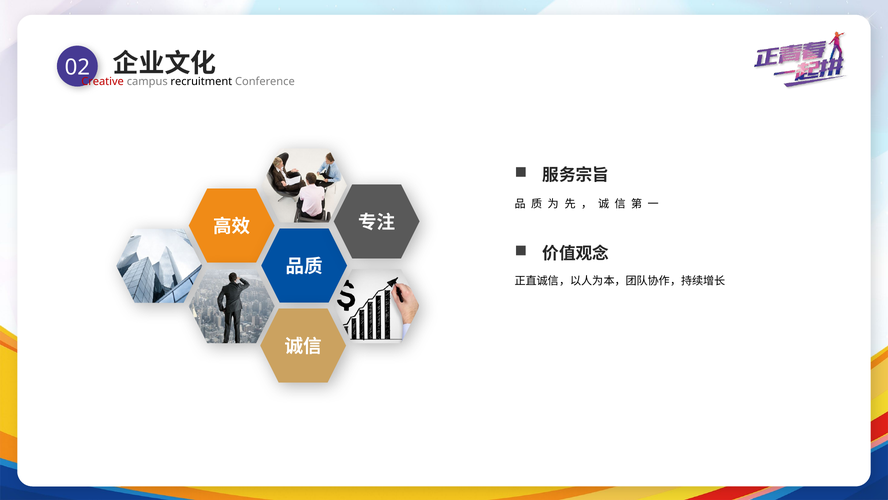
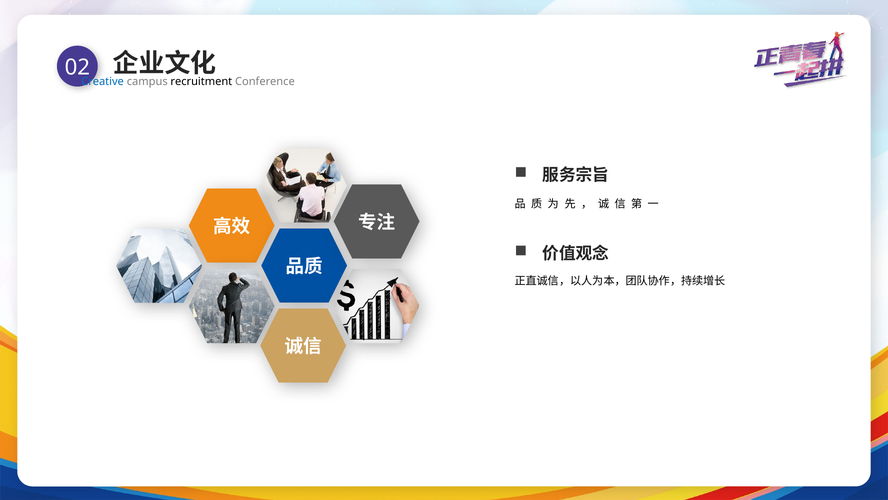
Creative colour: red -> blue
